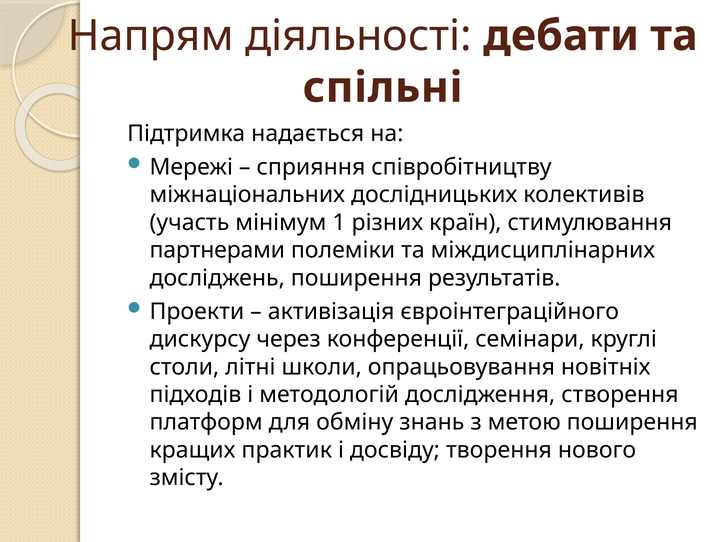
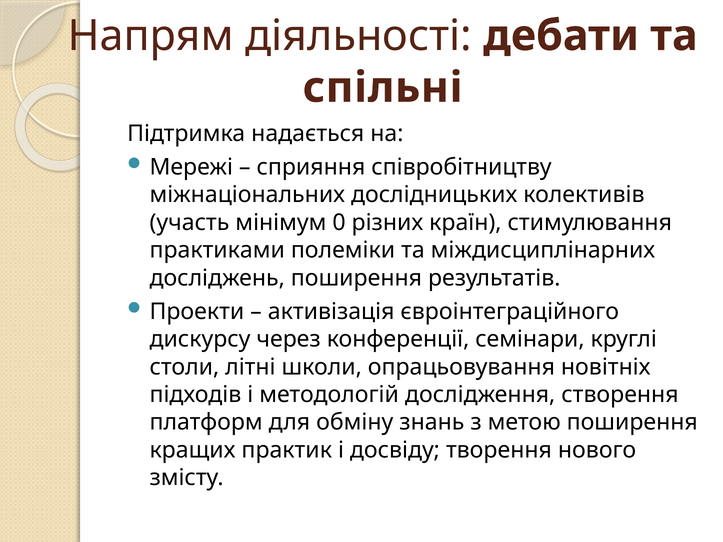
1: 1 -> 0
партнерами: партнерами -> практиками
